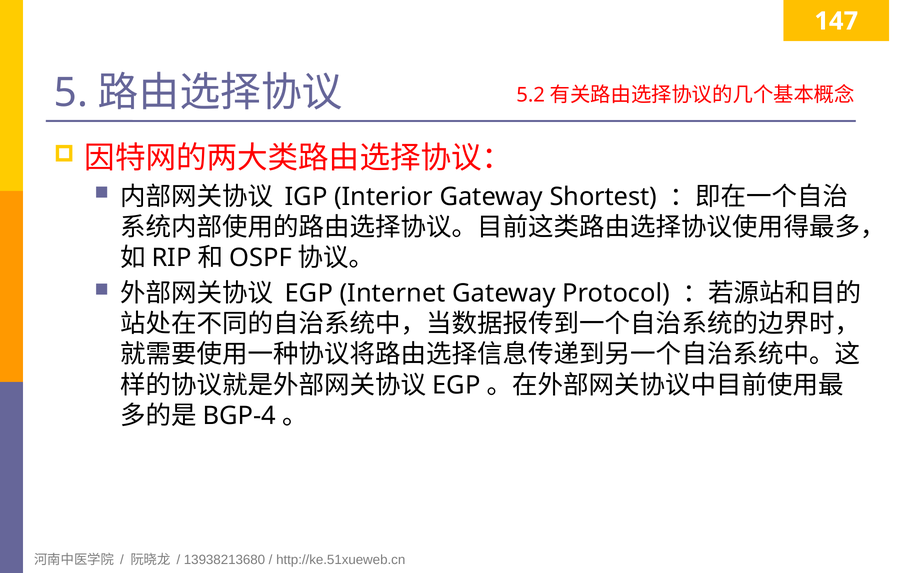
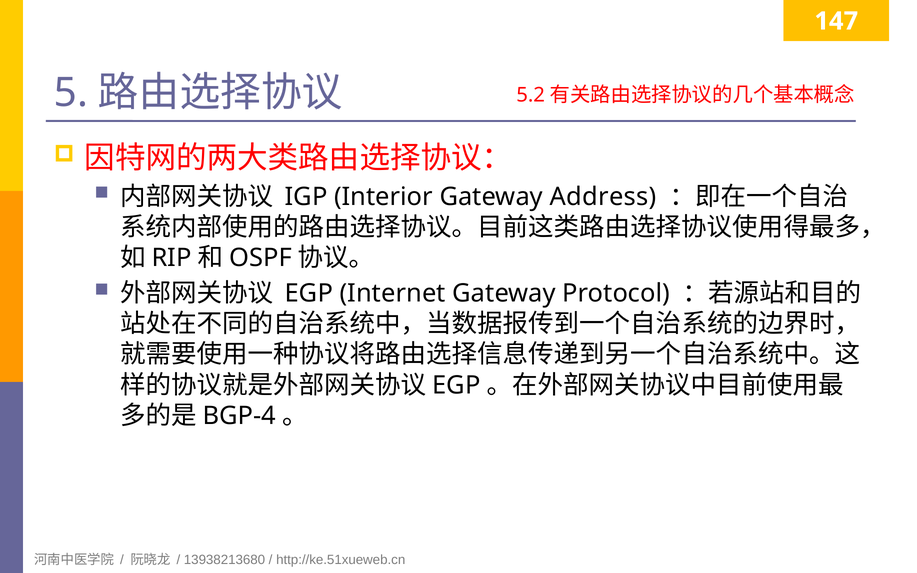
Shortest: Shortest -> Address
